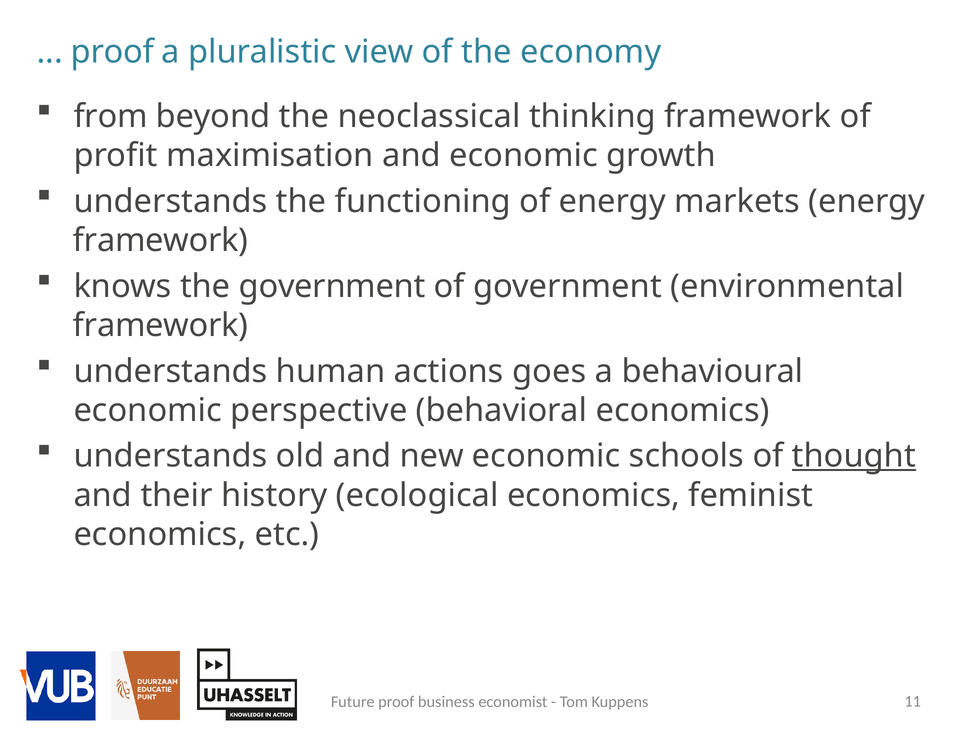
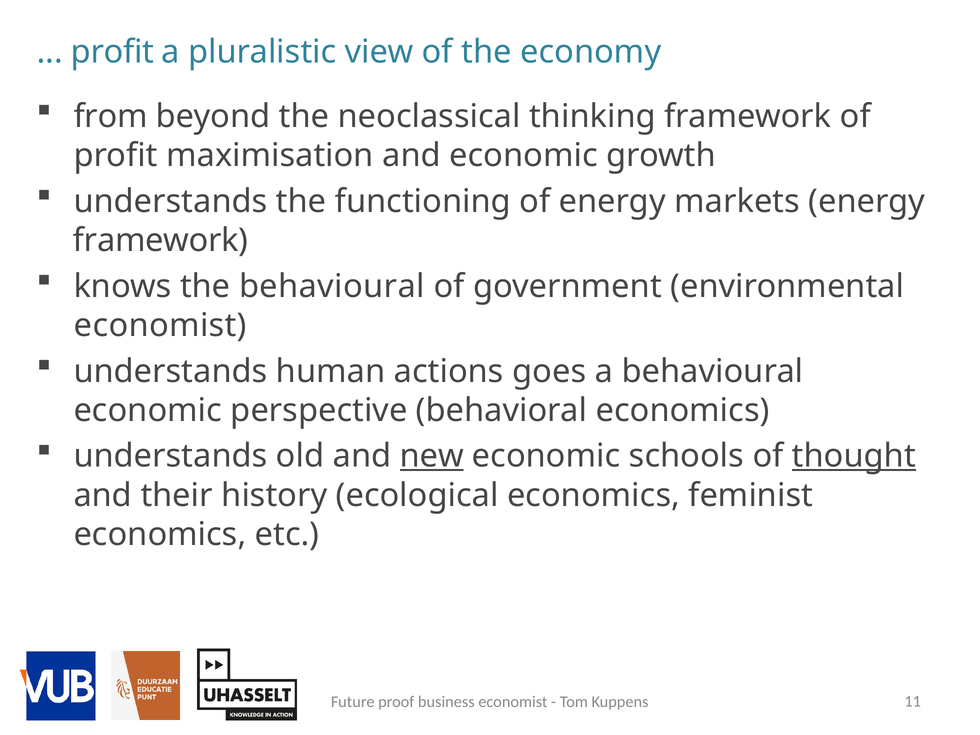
proof at (112, 52): proof -> profit
the government: government -> behavioural
framework at (161, 326): framework -> economist
new underline: none -> present
